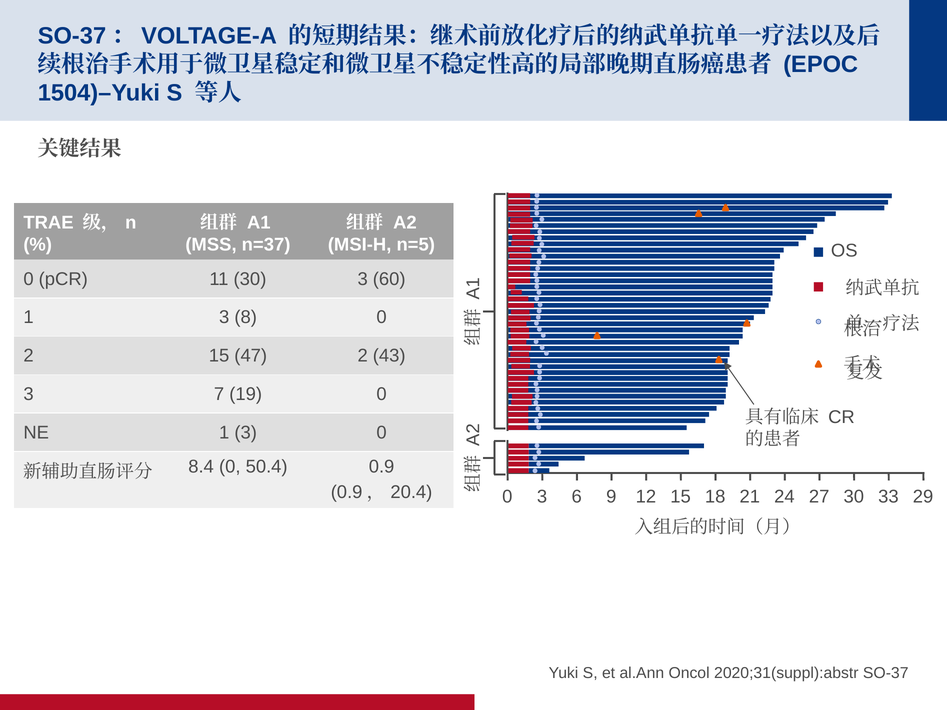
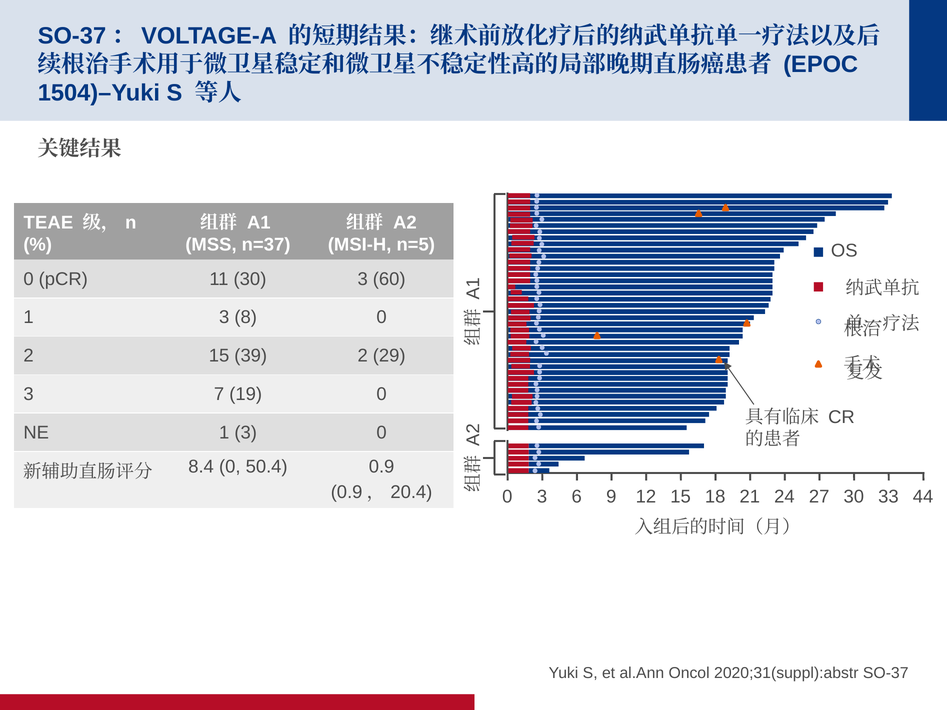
TRAE: TRAE -> TEAE
47: 47 -> 39
43: 43 -> 29
29: 29 -> 44
